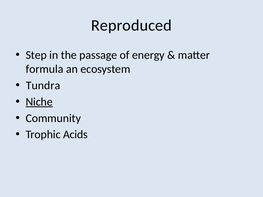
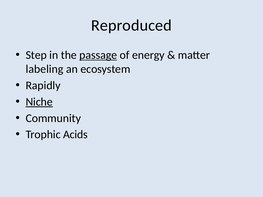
passage underline: none -> present
formula: formula -> labeling
Tundra: Tundra -> Rapidly
